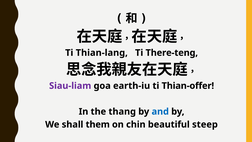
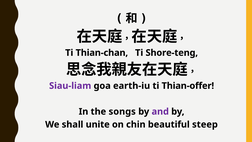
Thian-lang: Thian-lang -> Thian-chan
There-teng: There-teng -> Shore-teng
thang: thang -> songs
and colour: blue -> purple
them: them -> unite
